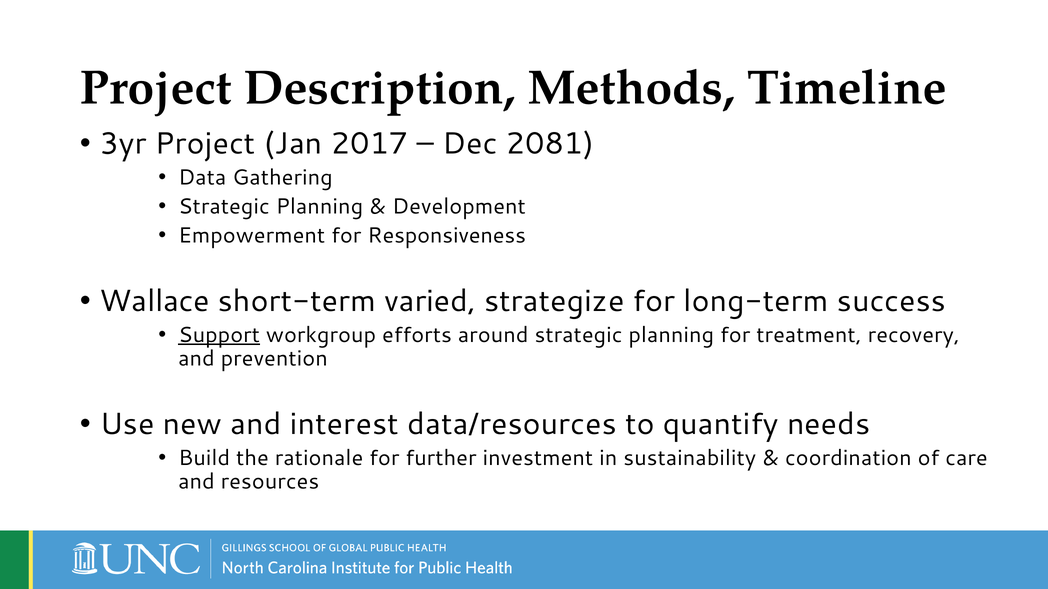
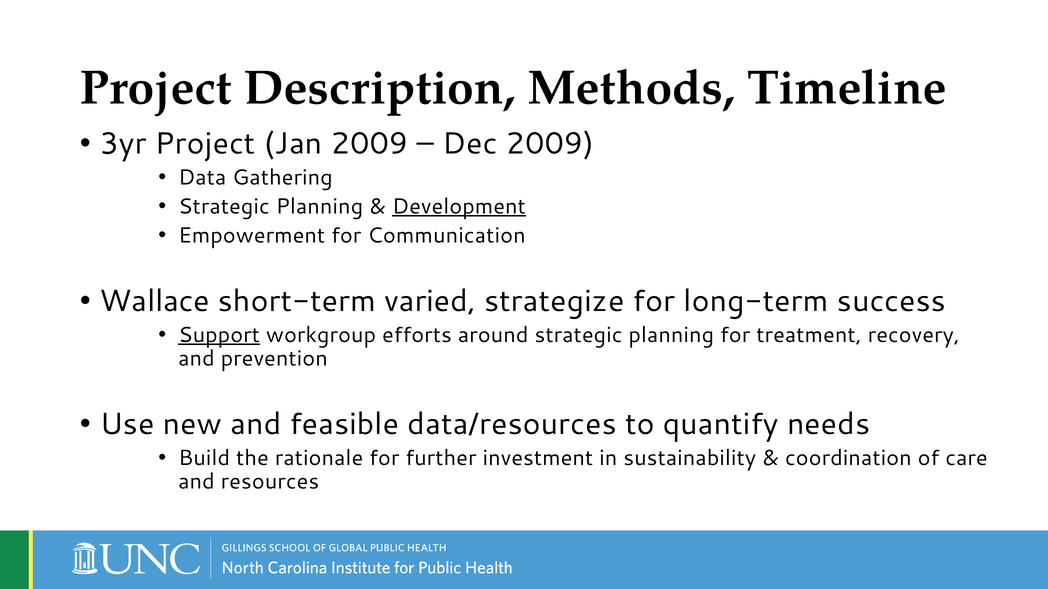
Jan 2017: 2017 -> 2009
Dec 2081: 2081 -> 2009
Development underline: none -> present
Responsiveness: Responsiveness -> Communication
interest: interest -> feasible
